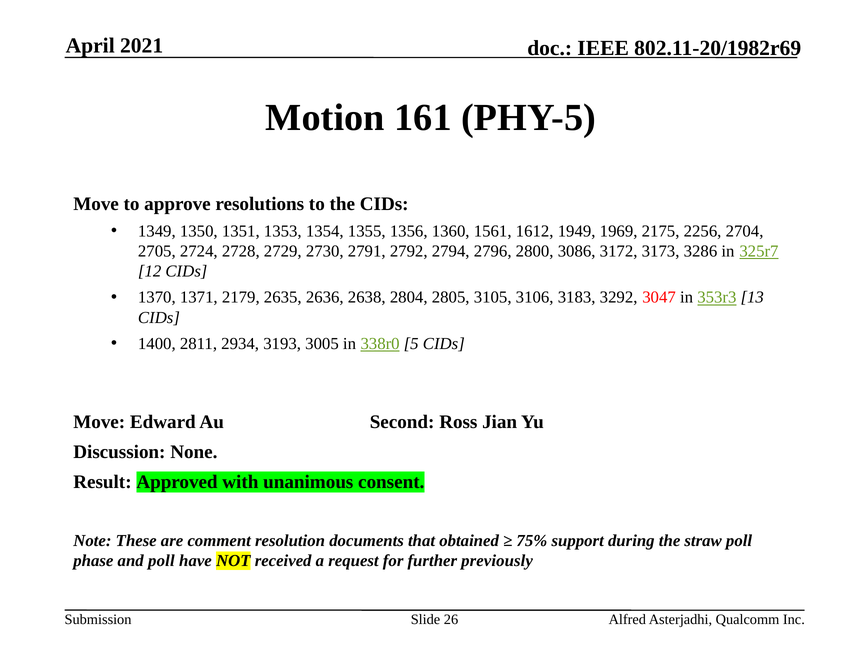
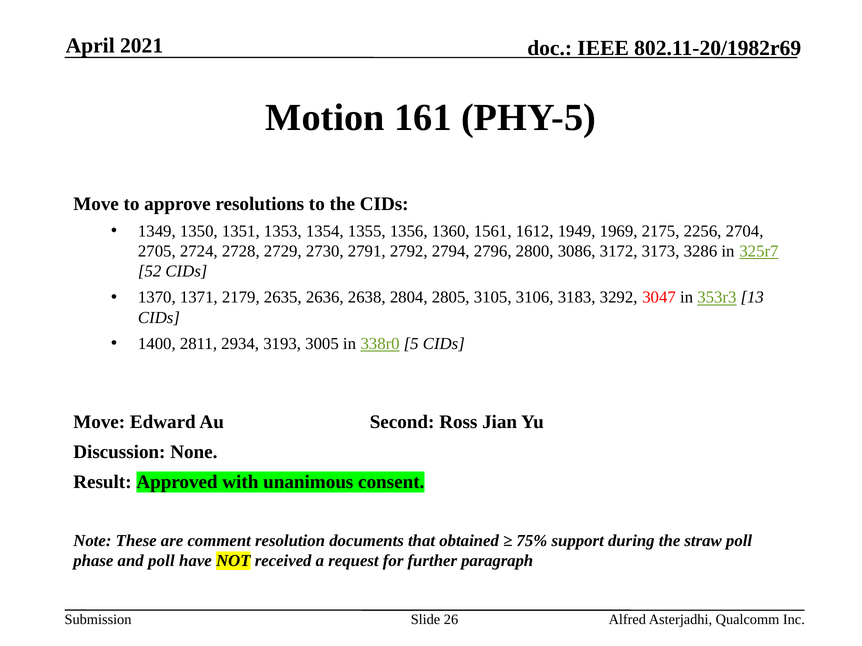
12: 12 -> 52
previously: previously -> paragraph
